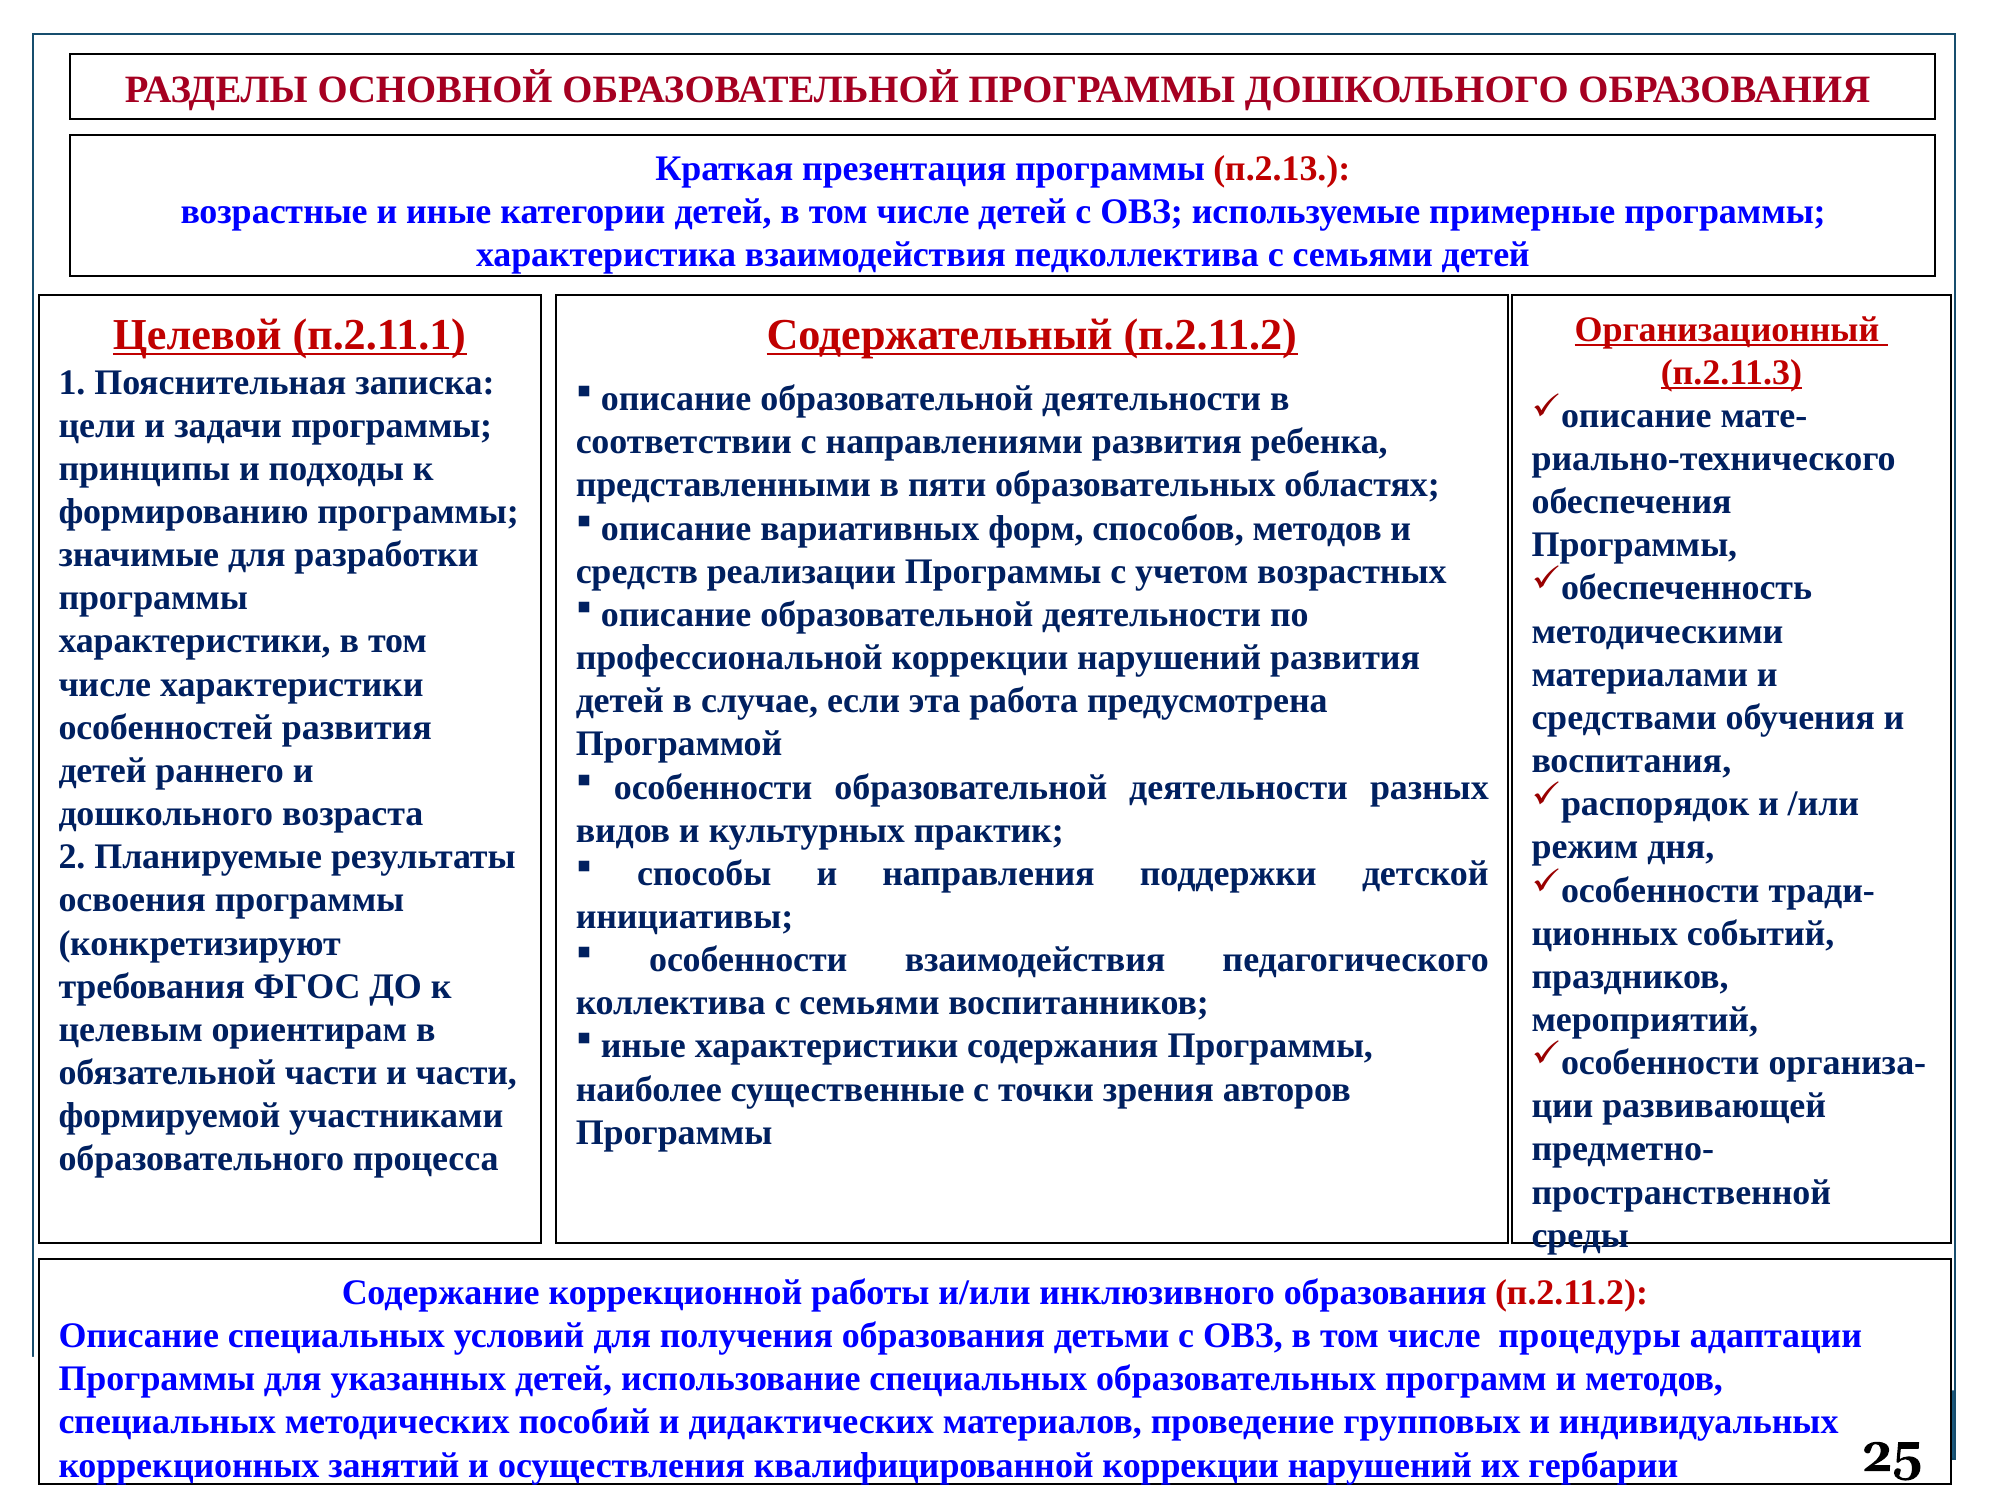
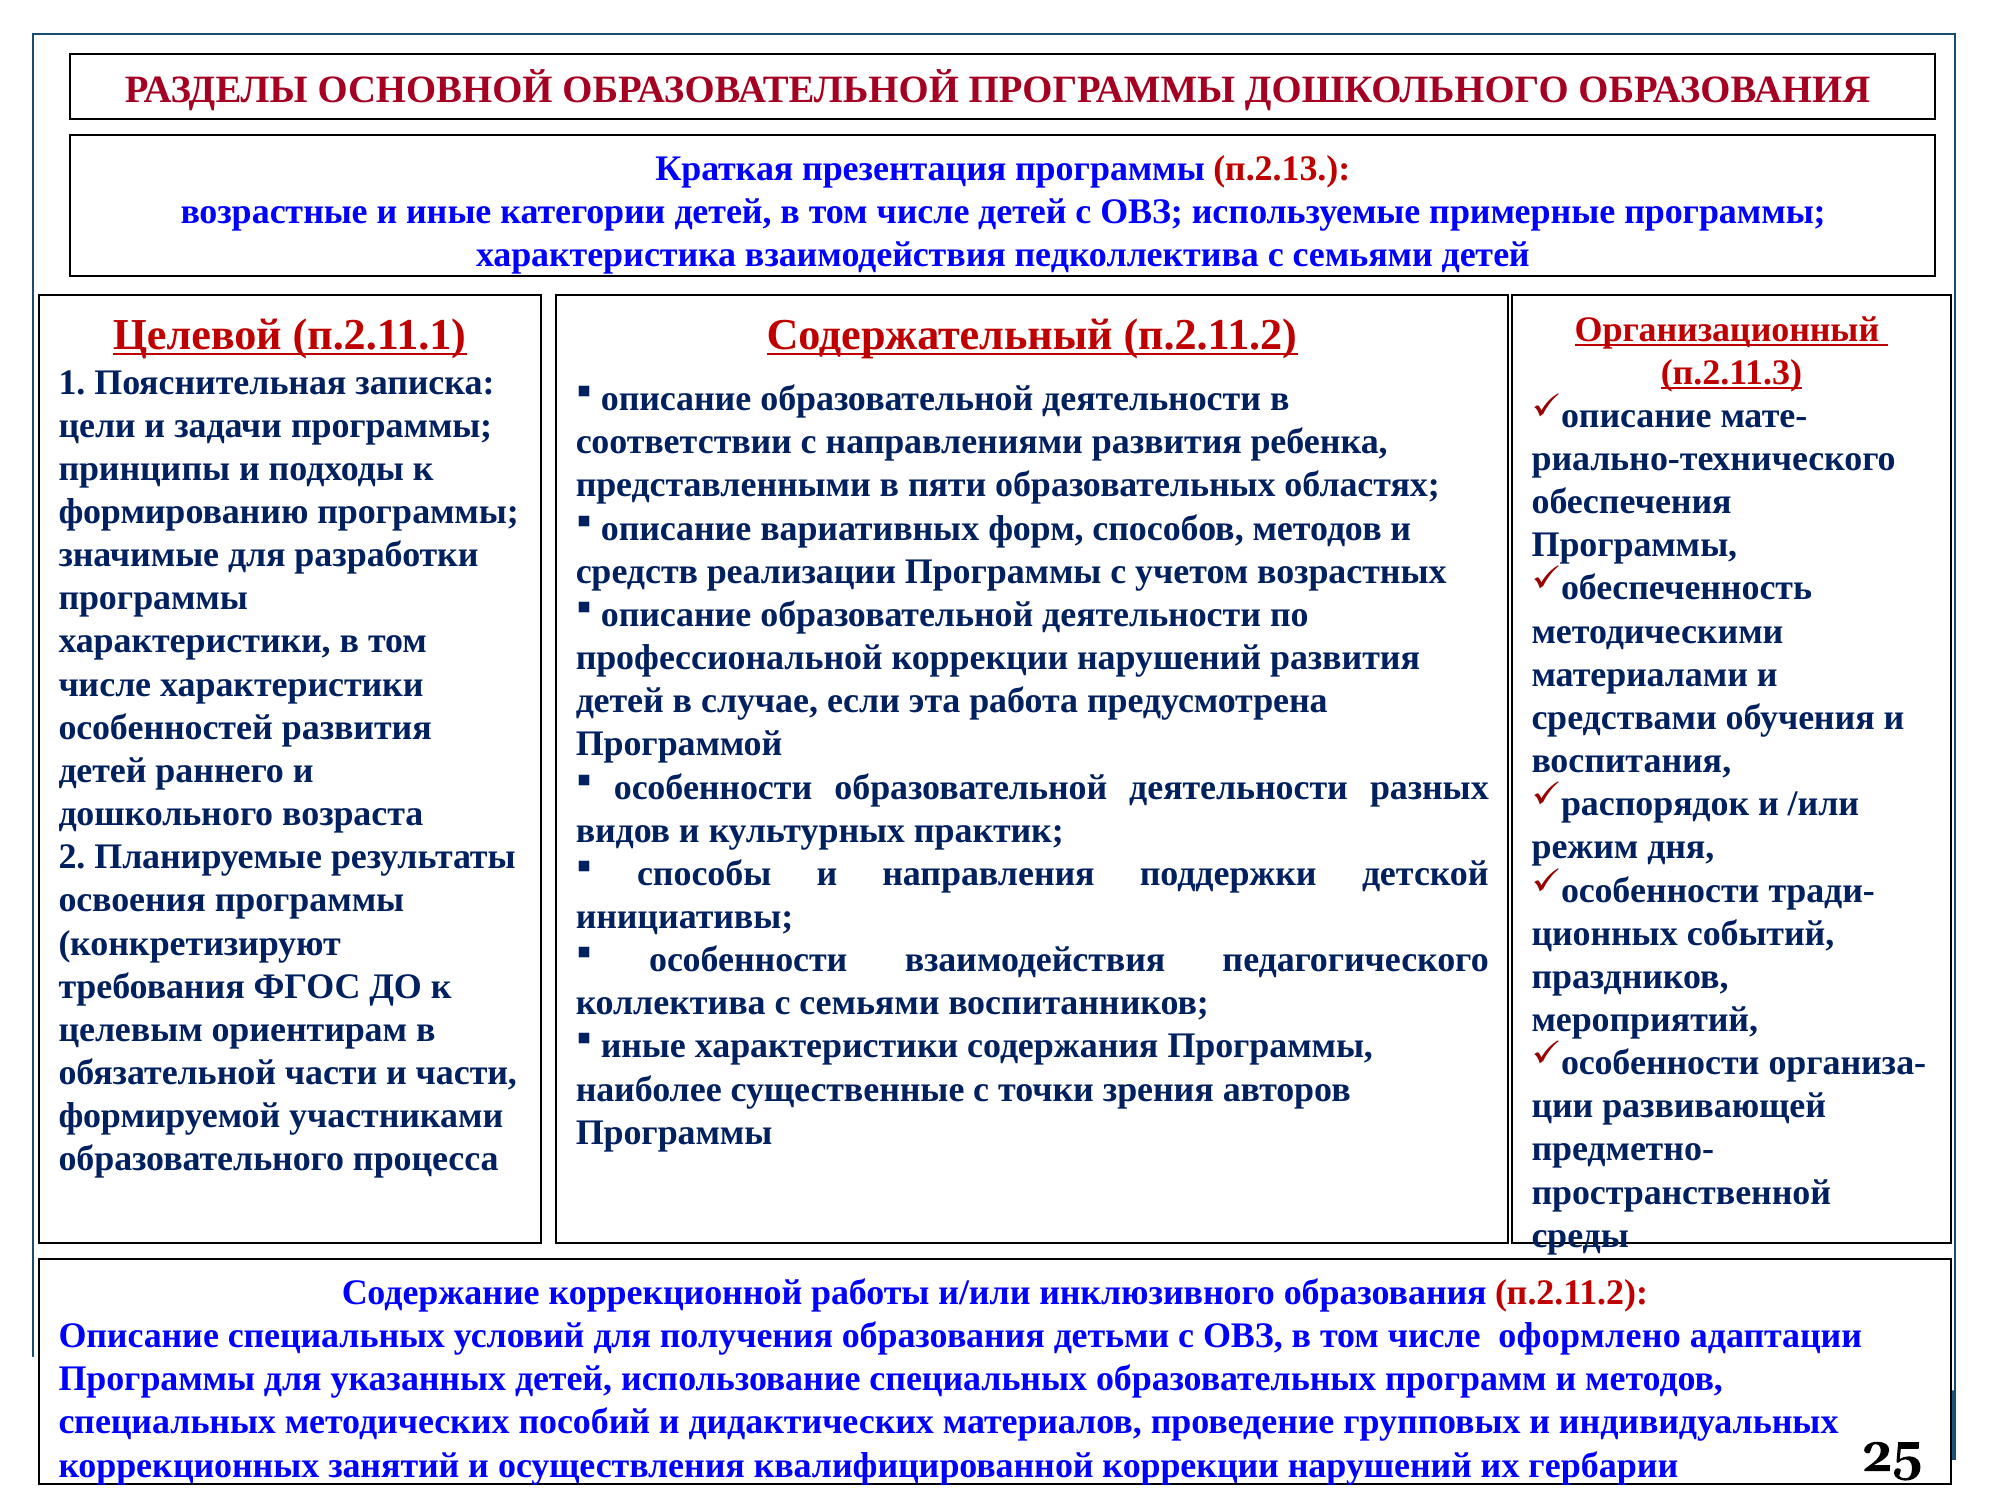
процедуры: процедуры -> оформлено
